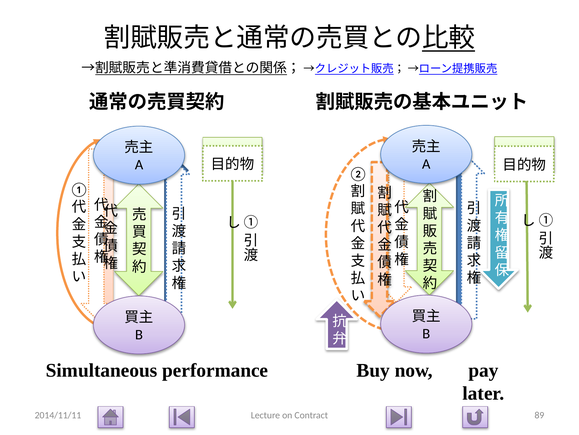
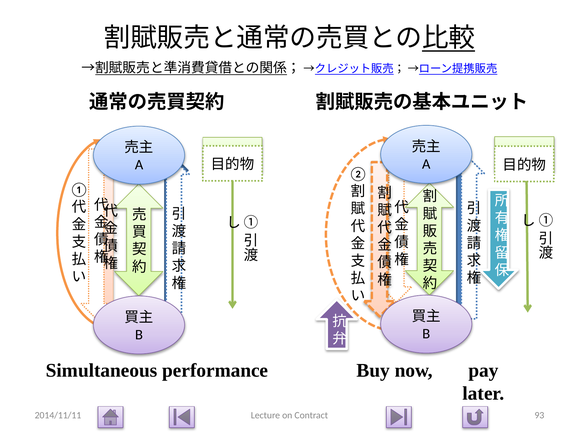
89: 89 -> 93
